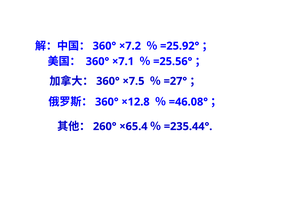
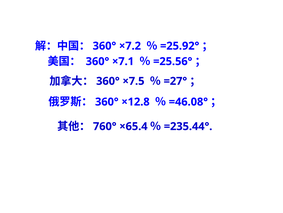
260°: 260° -> 760°
